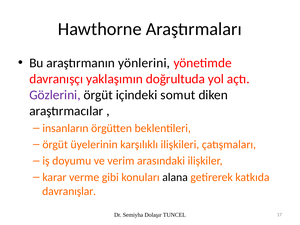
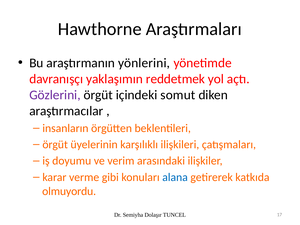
doğrultuda: doğrultuda -> reddetmek
alana colour: black -> blue
davranışlar: davranışlar -> olmuyordu
